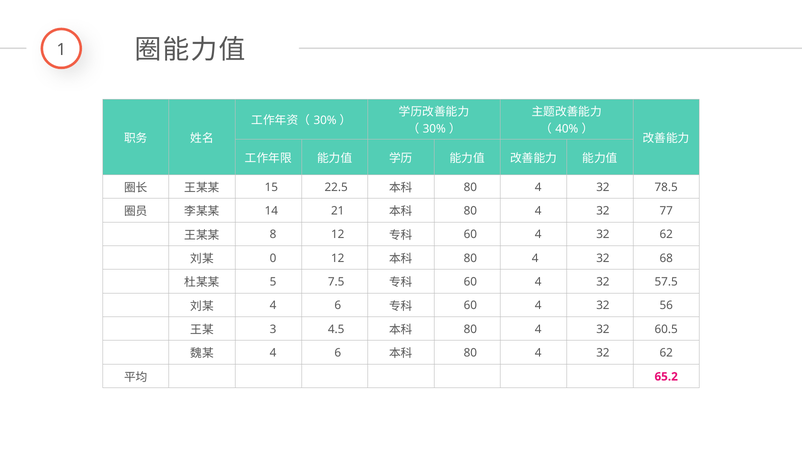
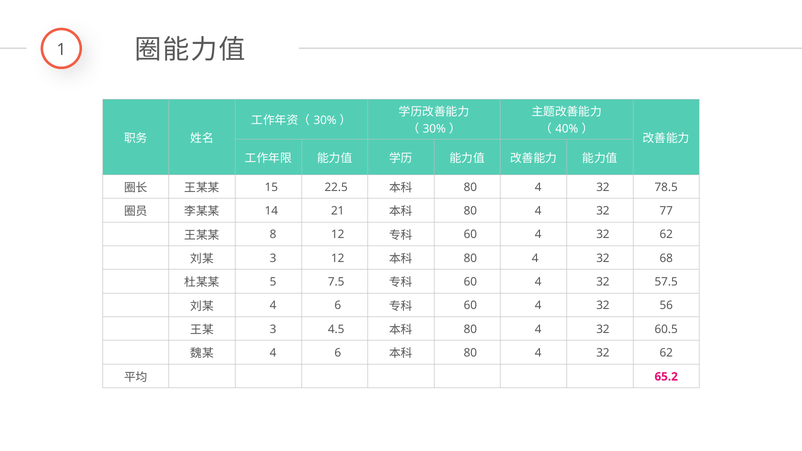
0 at (273, 258): 0 -> 3
